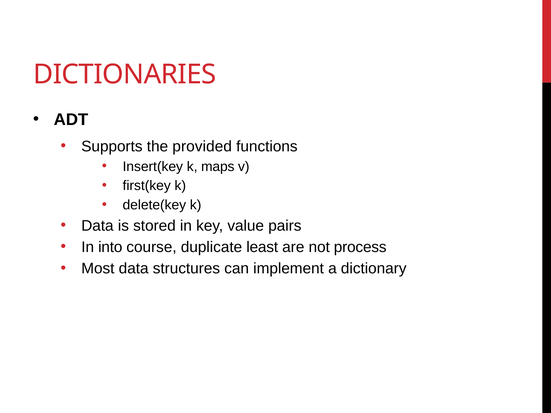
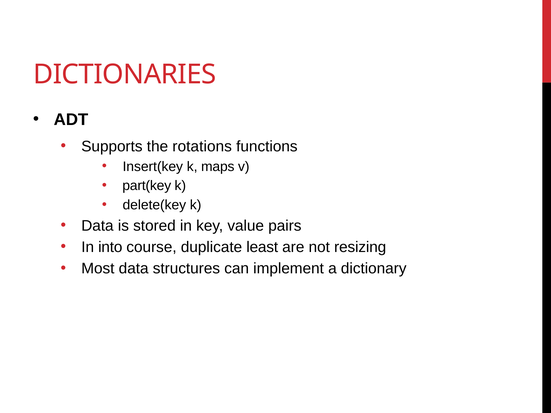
provided: provided -> rotations
first(key: first(key -> part(key
process: process -> resizing
